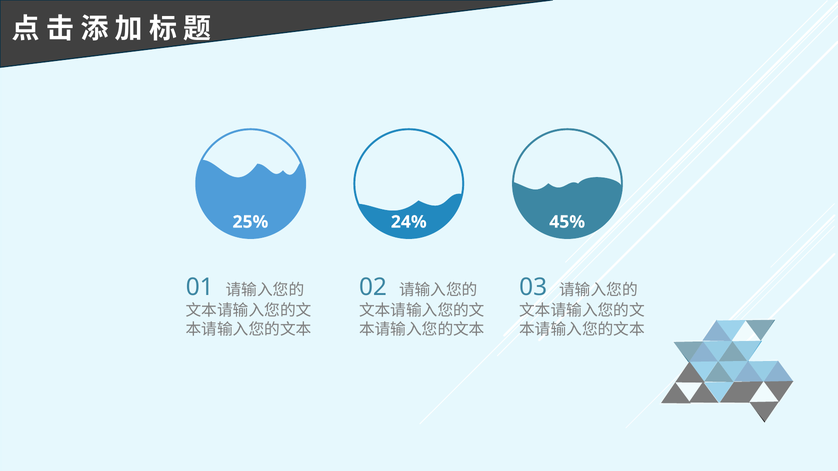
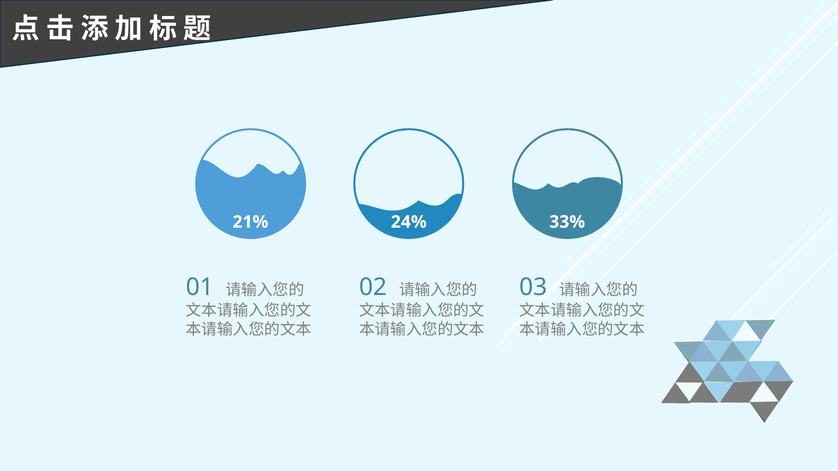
25%: 25% -> 21%
45%: 45% -> 33%
